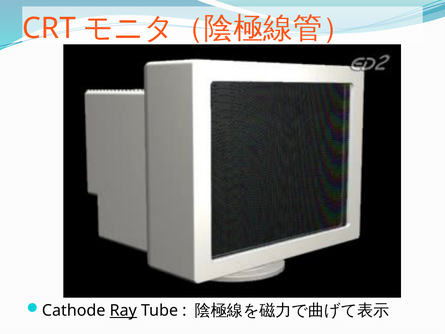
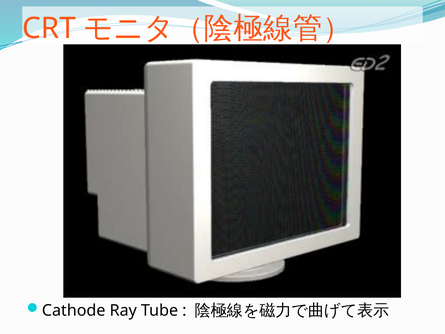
Ray underline: present -> none
